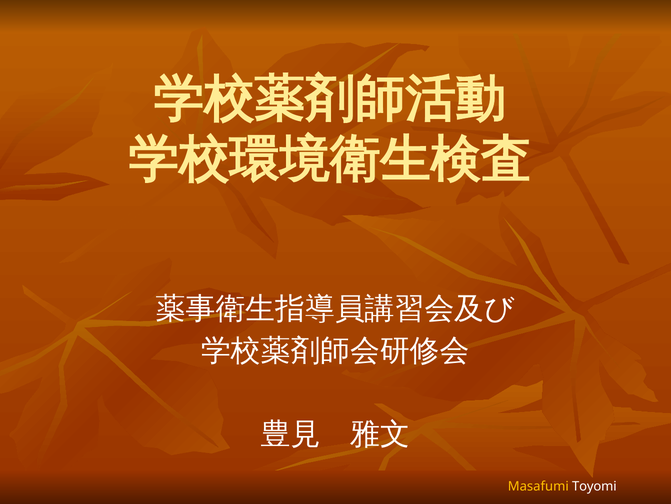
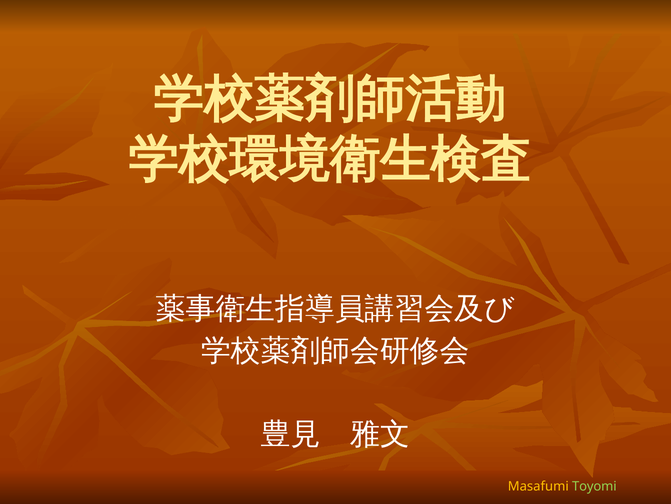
Toyomi colour: white -> light green
